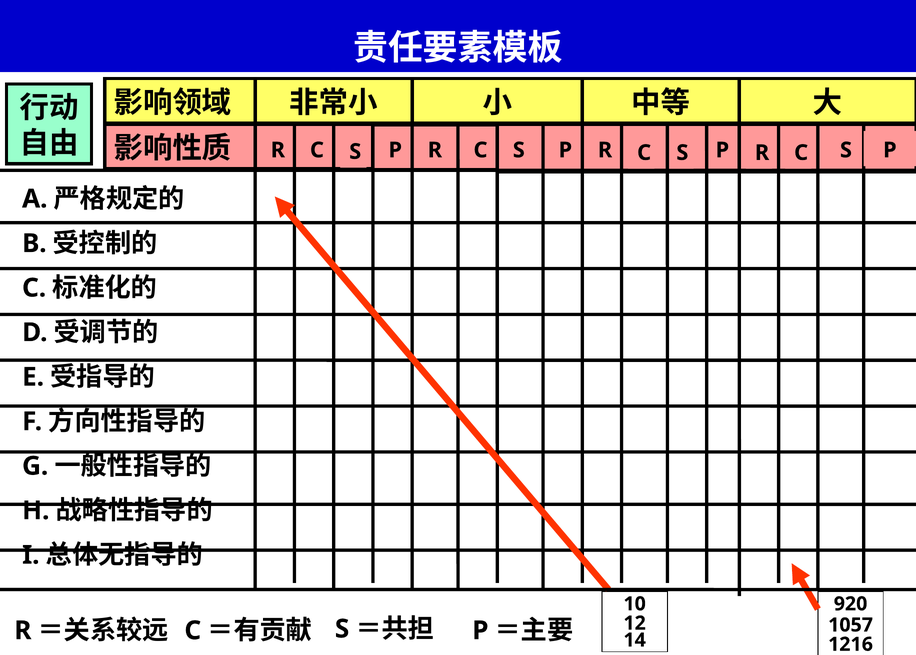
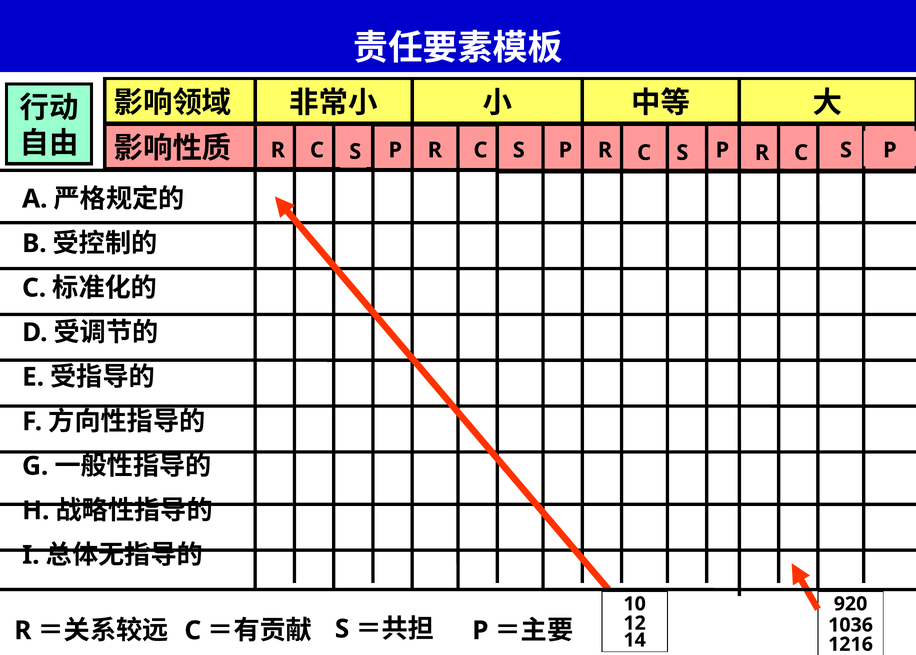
1057: 1057 -> 1036
